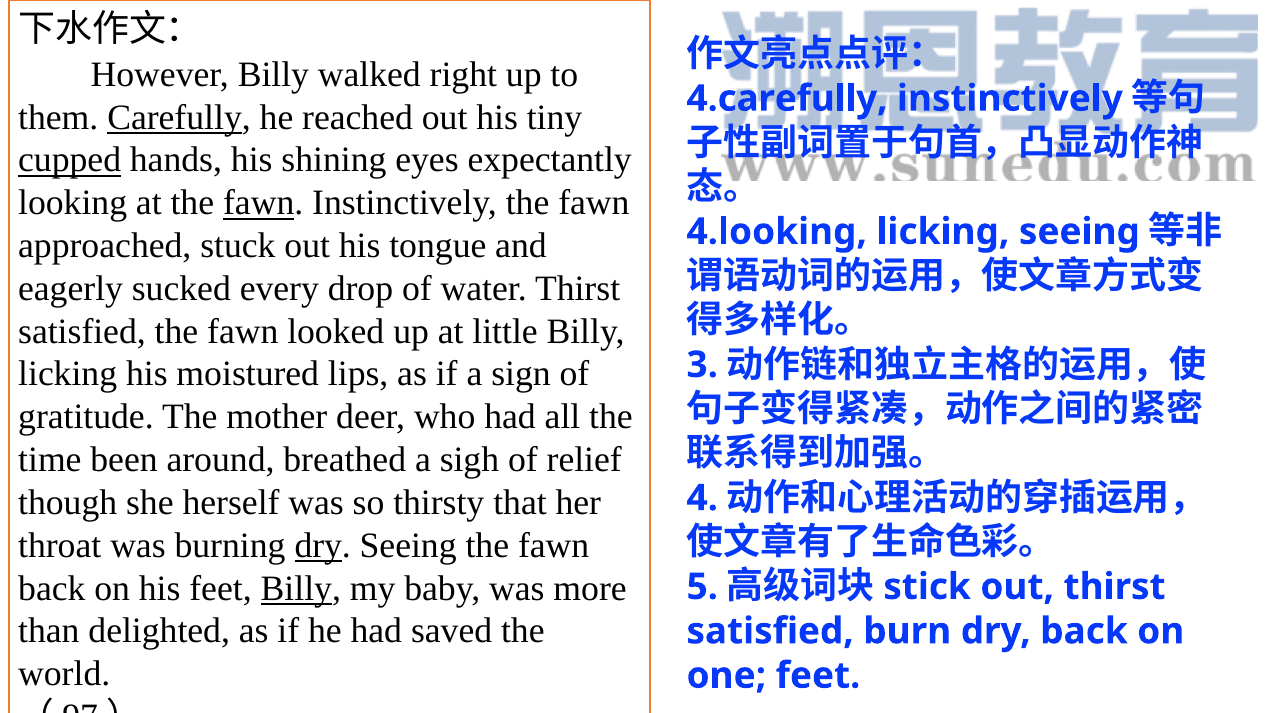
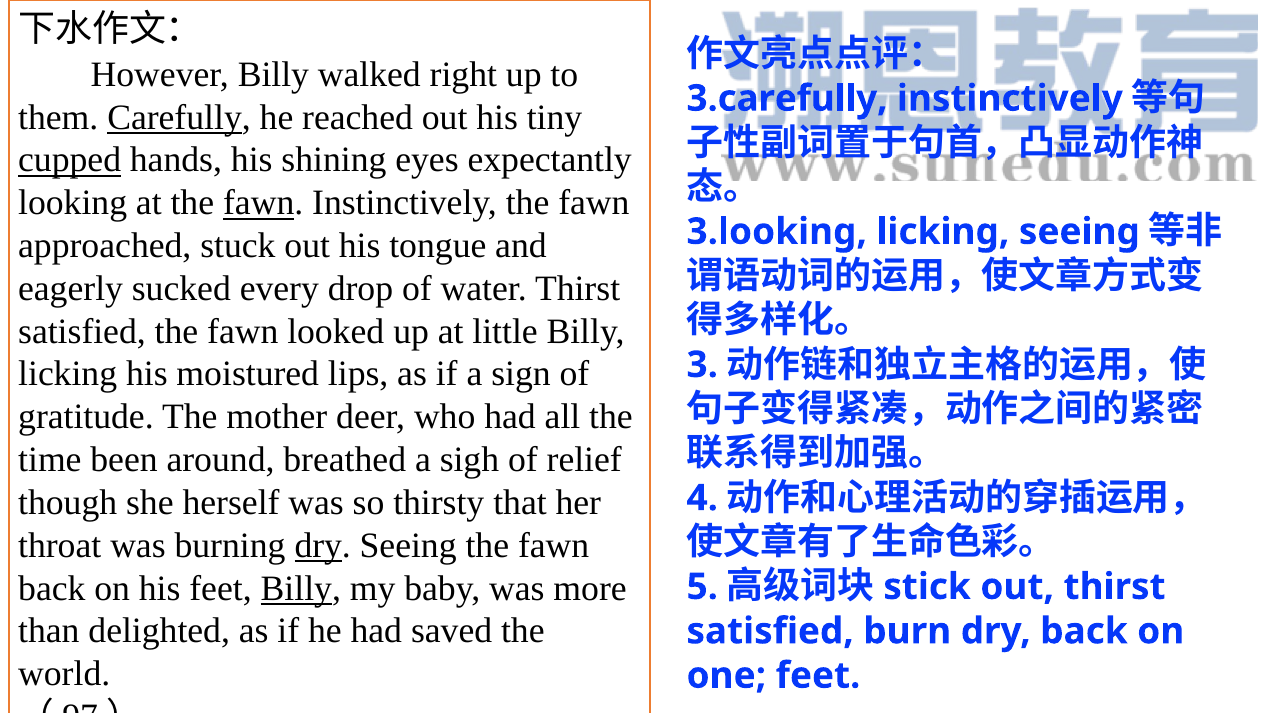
4.carefully: 4.carefully -> 3.carefully
4.looking: 4.looking -> 3.looking
